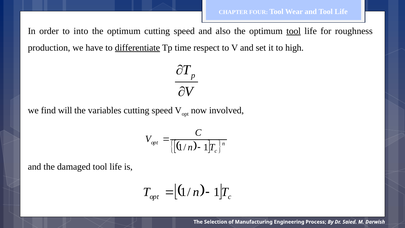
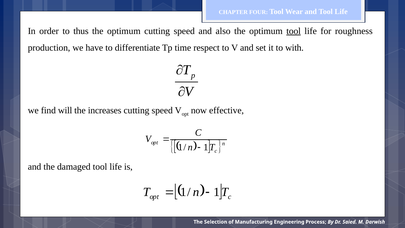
into: into -> thus
differentiate underline: present -> none
high: high -> with
variables: variables -> increases
involved: involved -> effective
